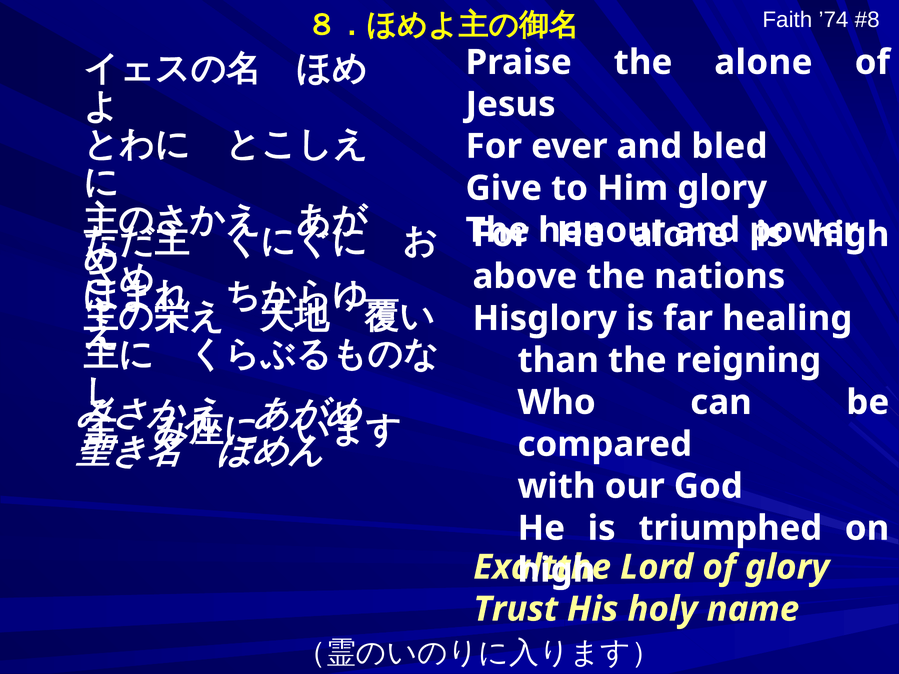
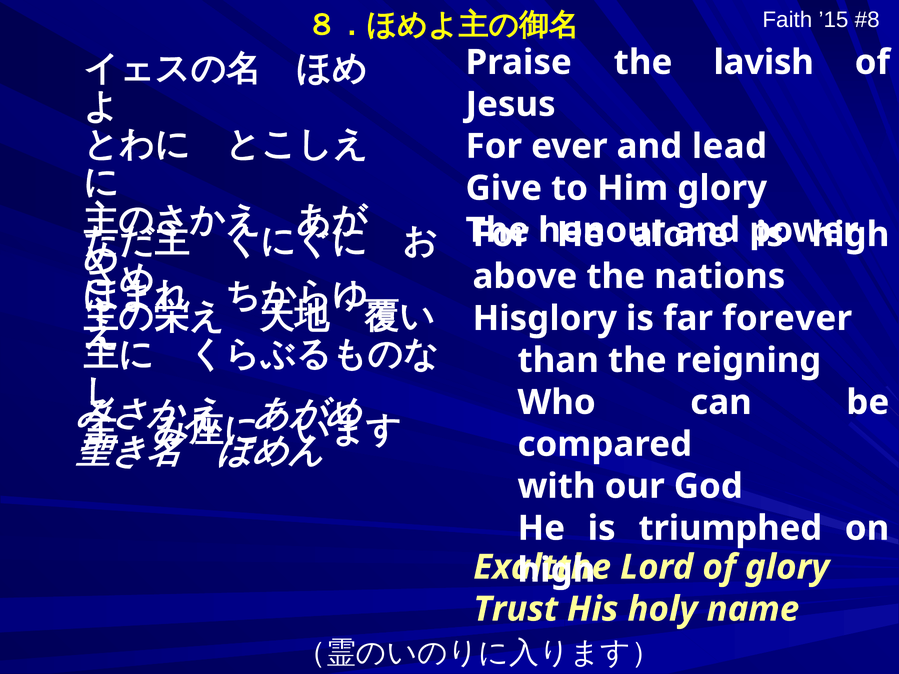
’74: ’74 -> ’15
the alone: alone -> lavish
bled: bled -> lead
healing: healing -> forever
